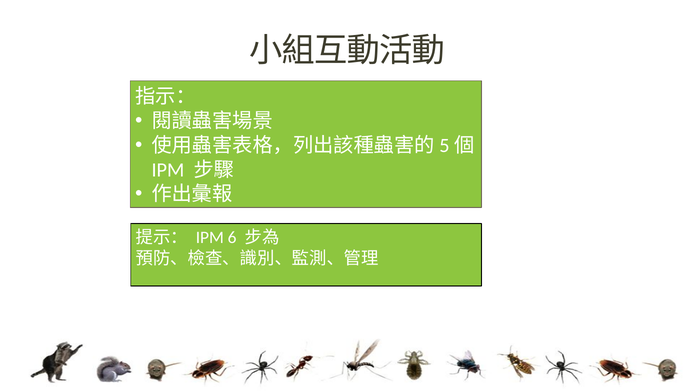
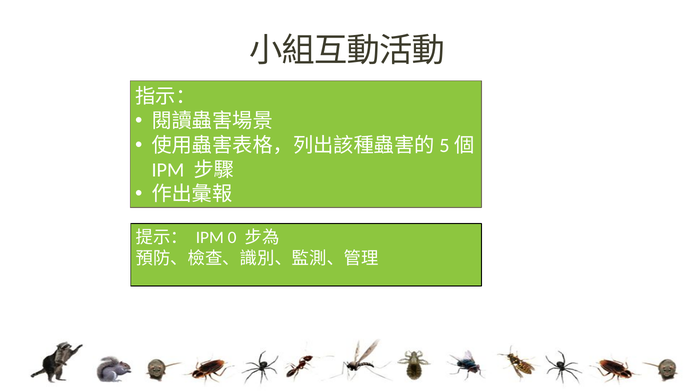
6: 6 -> 0
